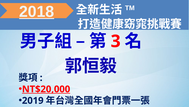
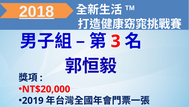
NT$20,000 underline: present -> none
